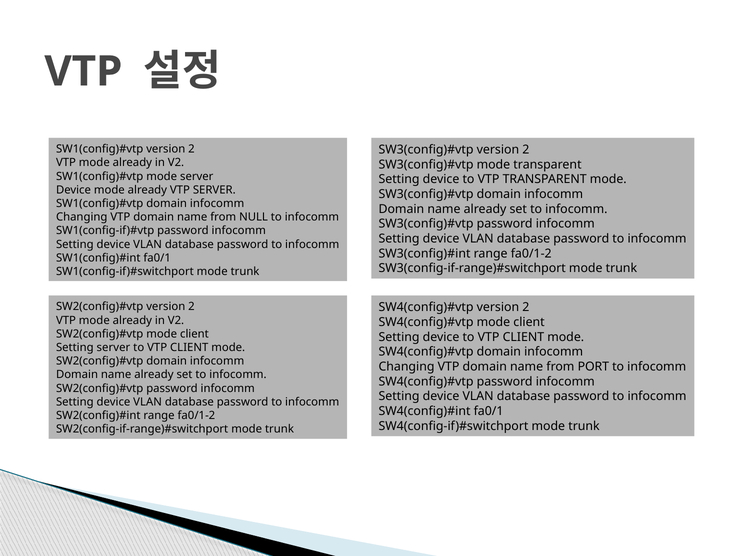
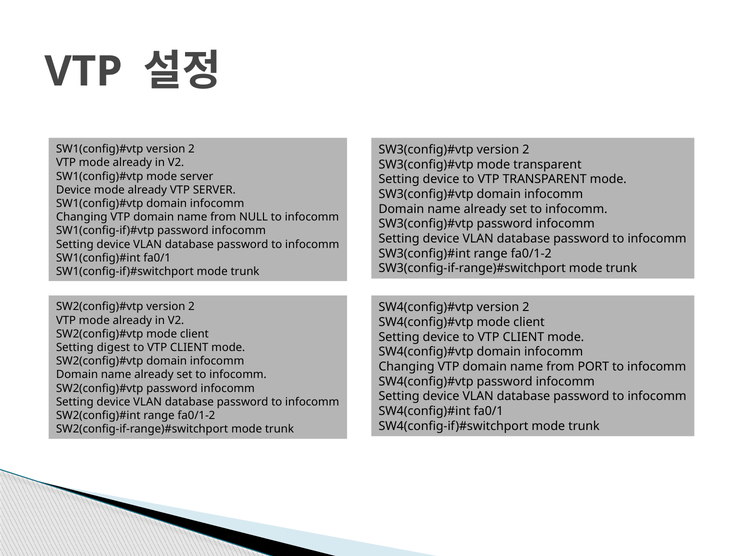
Setting server: server -> digest
